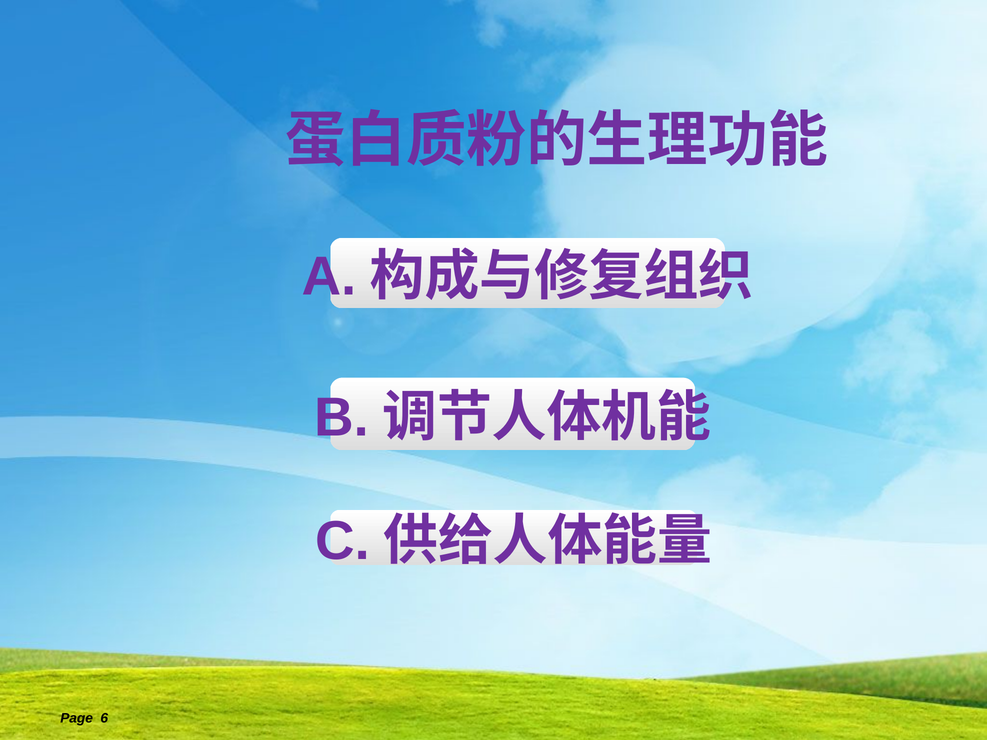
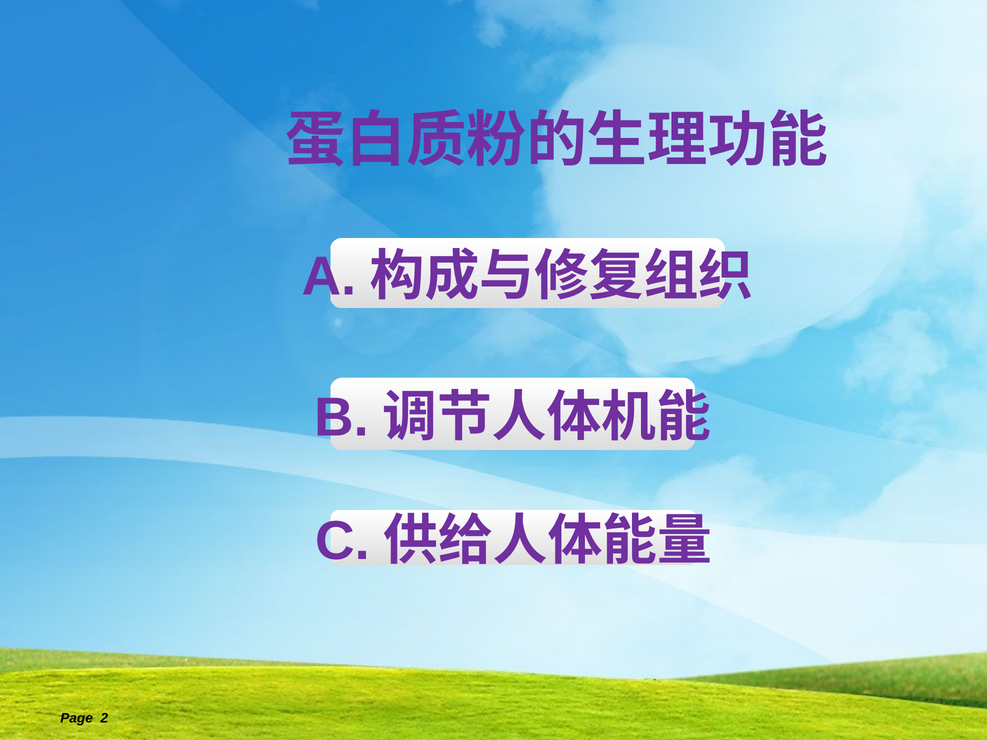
6: 6 -> 2
